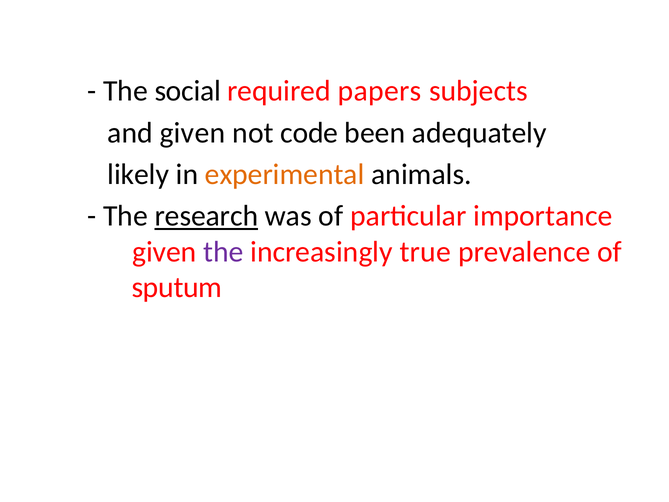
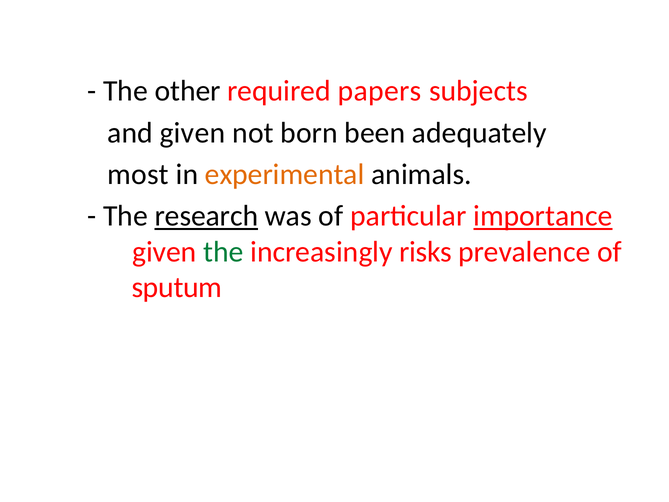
social: social -> other
code: code -> born
likely: likely -> most
importance underline: none -> present
the at (223, 252) colour: purple -> green
true: true -> risks
